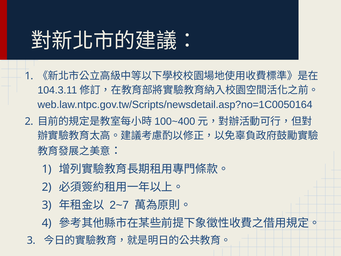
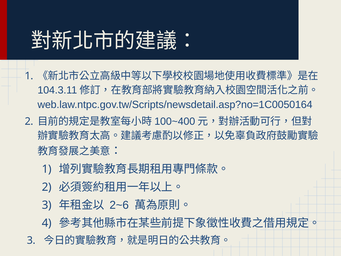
2~7: 2~7 -> 2~6
